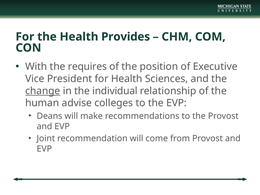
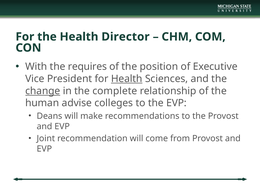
Provides: Provides -> Director
Health at (127, 79) underline: none -> present
individual: individual -> complete
